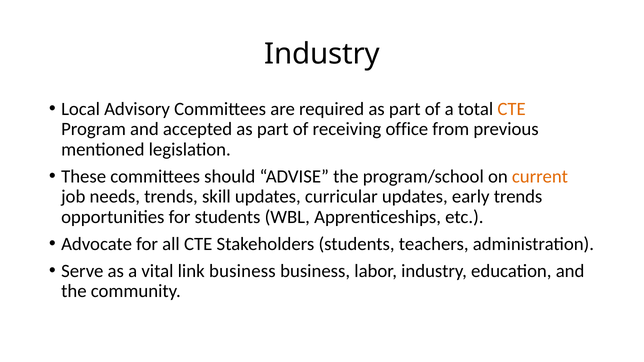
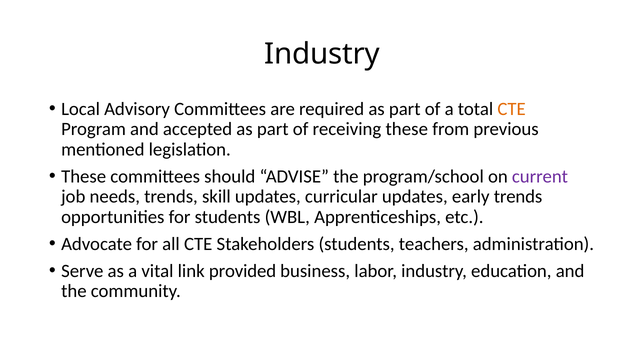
receiving office: office -> these
current colour: orange -> purple
link business: business -> provided
